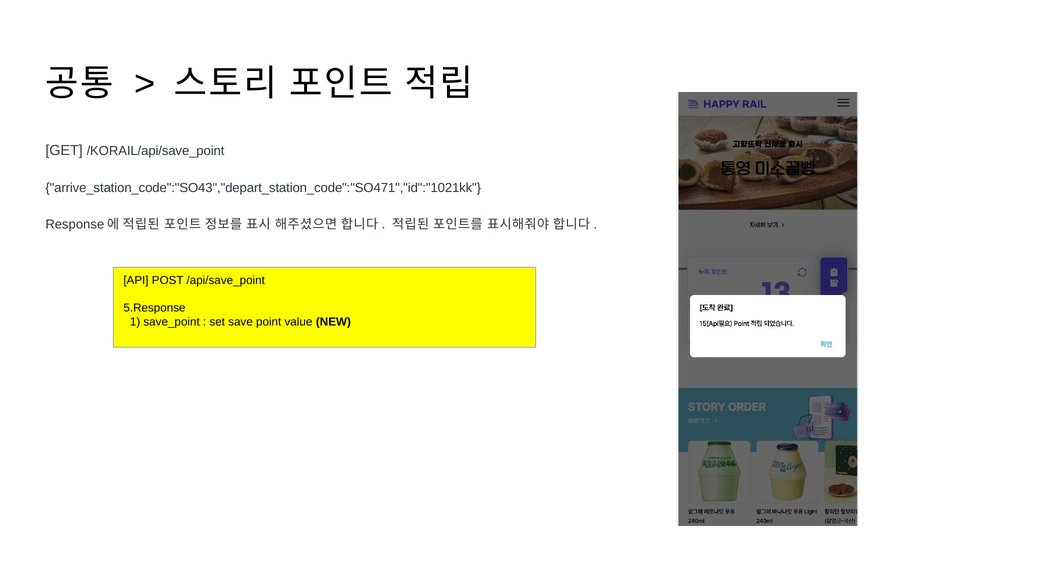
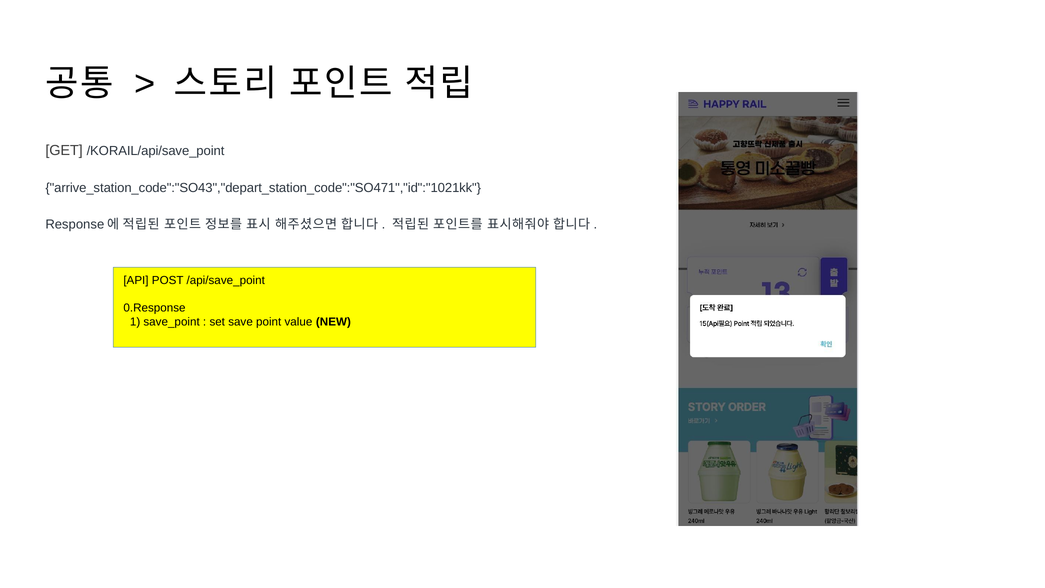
5.Response: 5.Response -> 0.Response
